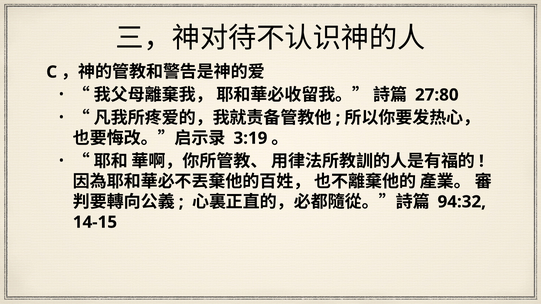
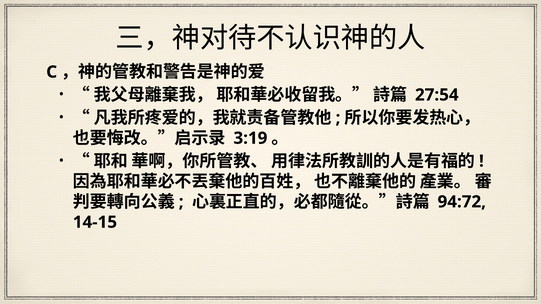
27:80: 27:80 -> 27:54
94:32: 94:32 -> 94:72
